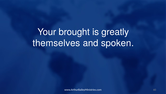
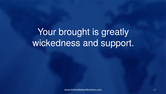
themselves: themselves -> wickedness
spoken: spoken -> support
